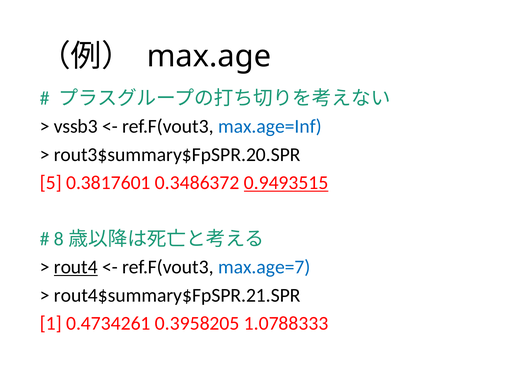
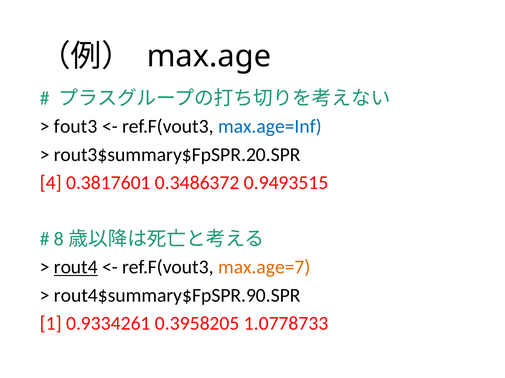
vssb3: vssb3 -> fout3
5: 5 -> 4
0.9493515 underline: present -> none
max.age=7 colour: blue -> orange
rout4$summary$FpSPR.21.SPR: rout4$summary$FpSPR.21.SPR -> rout4$summary$FpSPR.90.SPR
0.4734261: 0.4734261 -> 0.9334261
1.0788333: 1.0788333 -> 1.0778733
